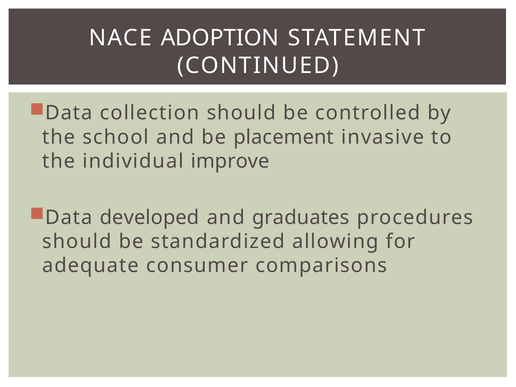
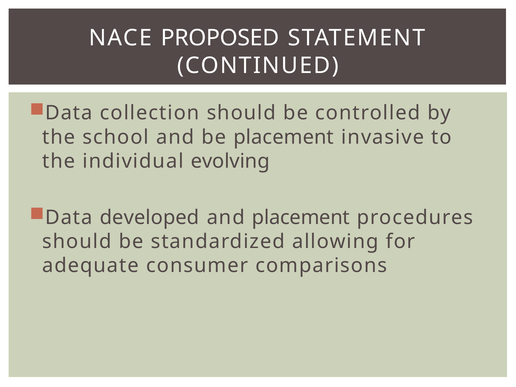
ADOPTION: ADOPTION -> PROPOSED
improve: improve -> evolving
and graduates: graduates -> placement
